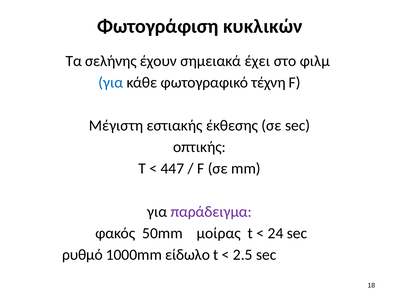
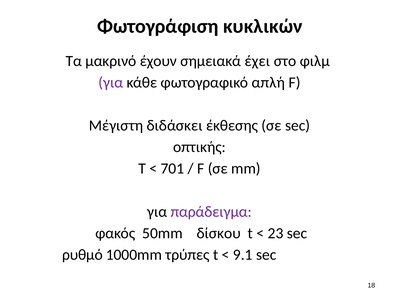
σελήνης: σελήνης -> μακρινό
για at (111, 83) colour: blue -> purple
τέχνη: τέχνη -> απλή
εστιακής: εστιακής -> διδάσκει
447: 447 -> 701
μοίρας: μοίρας -> δίσκου
24: 24 -> 23
είδωλο: είδωλο -> τρύπες
2.5: 2.5 -> 9.1
